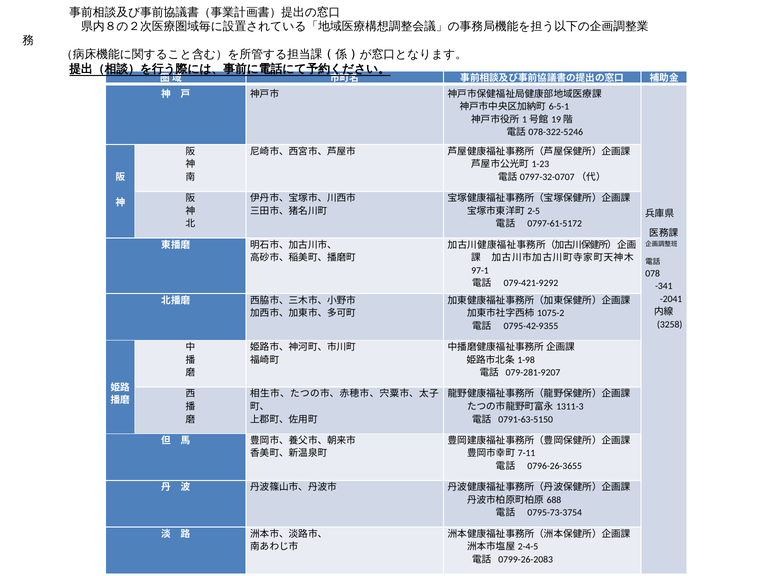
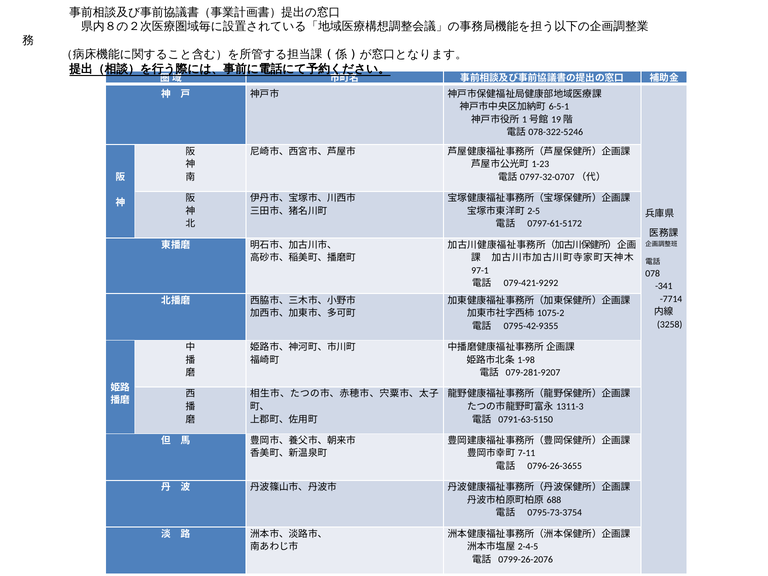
-2041: -2041 -> -7714
0799-26-2083: 0799-26-2083 -> 0799-26-2076
